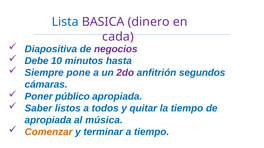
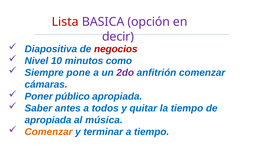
Lista colour: blue -> red
dinero: dinero -> opción
cada: cada -> decir
negocios colour: purple -> red
Debe: Debe -> Nivel
hasta: hasta -> como
anfitrión segundos: segundos -> comenzar
listos: listos -> antes
